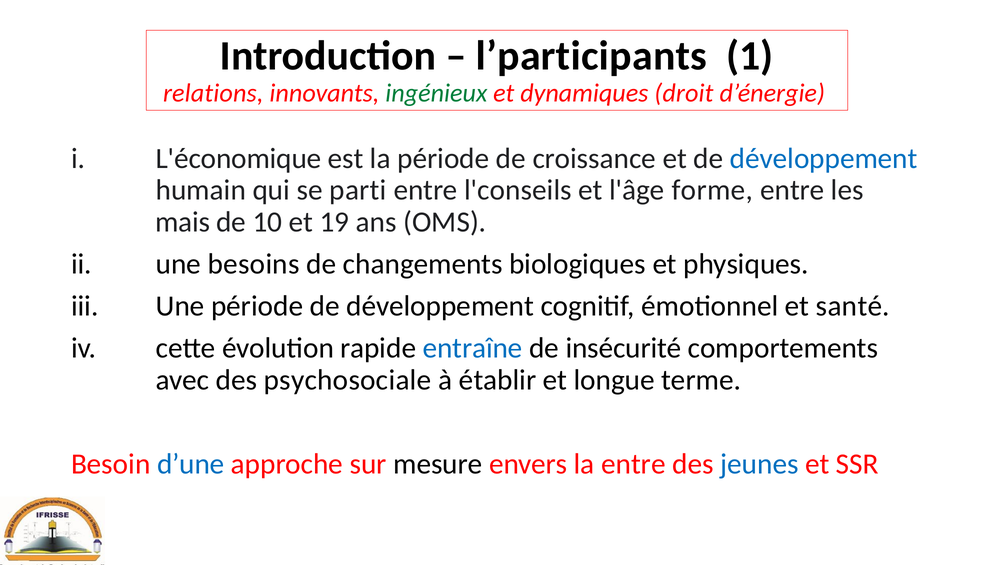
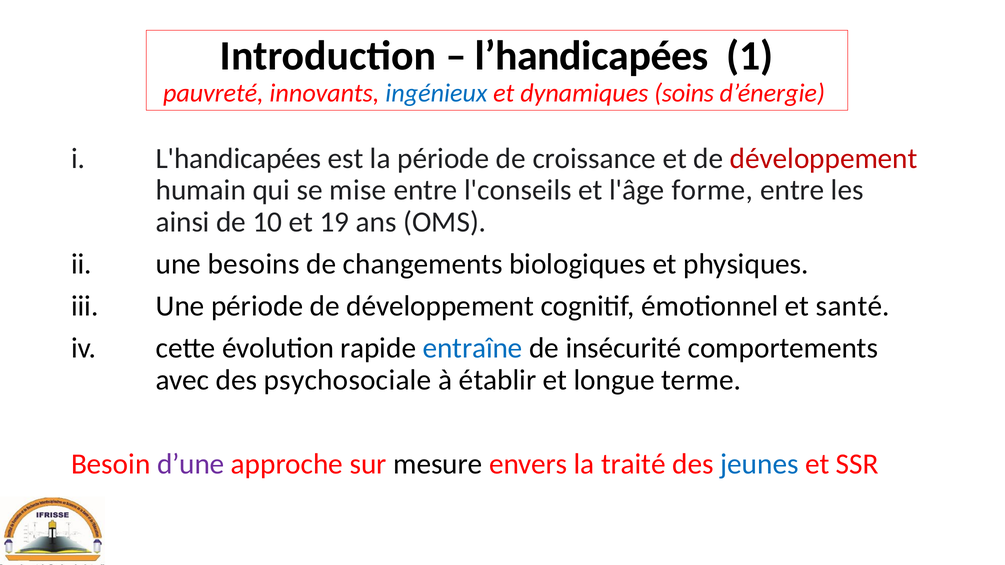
l’participants: l’participants -> l’handicapées
relations: relations -> pauvreté
ingénieux colour: green -> blue
droit: droit -> soins
L'économique: L'économique -> L'handicapées
développement at (824, 159) colour: blue -> red
parti: parti -> mise
mais: mais -> ainsi
d’une colour: blue -> purple
la entre: entre -> traité
